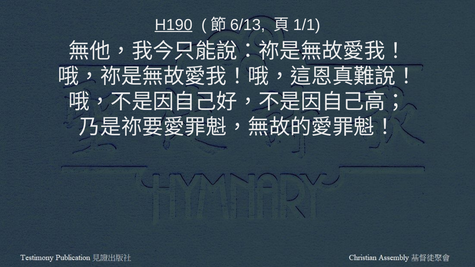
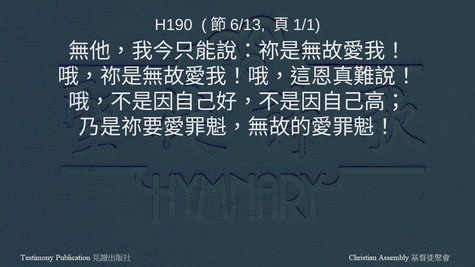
H190 underline: present -> none
